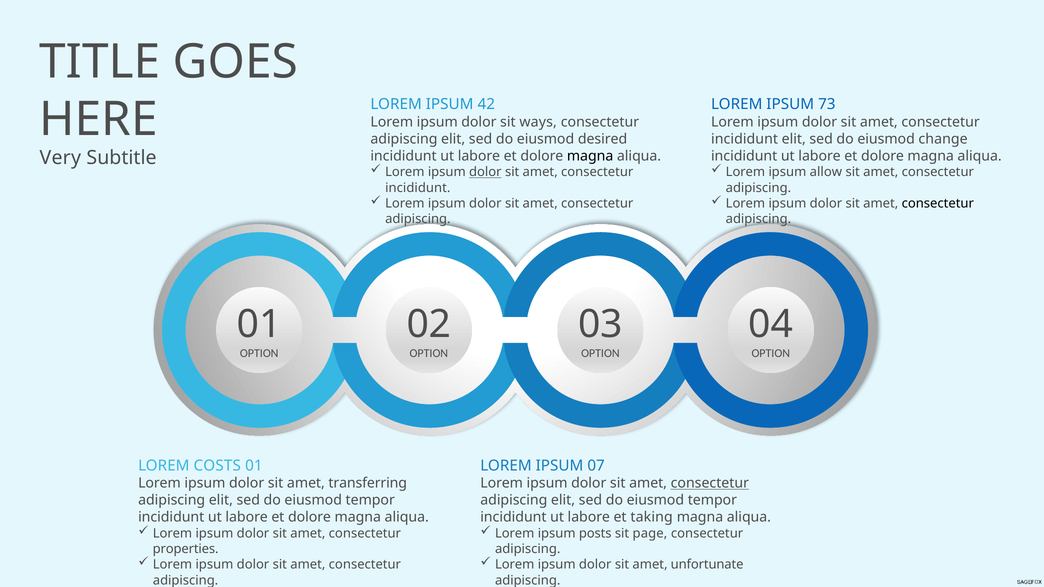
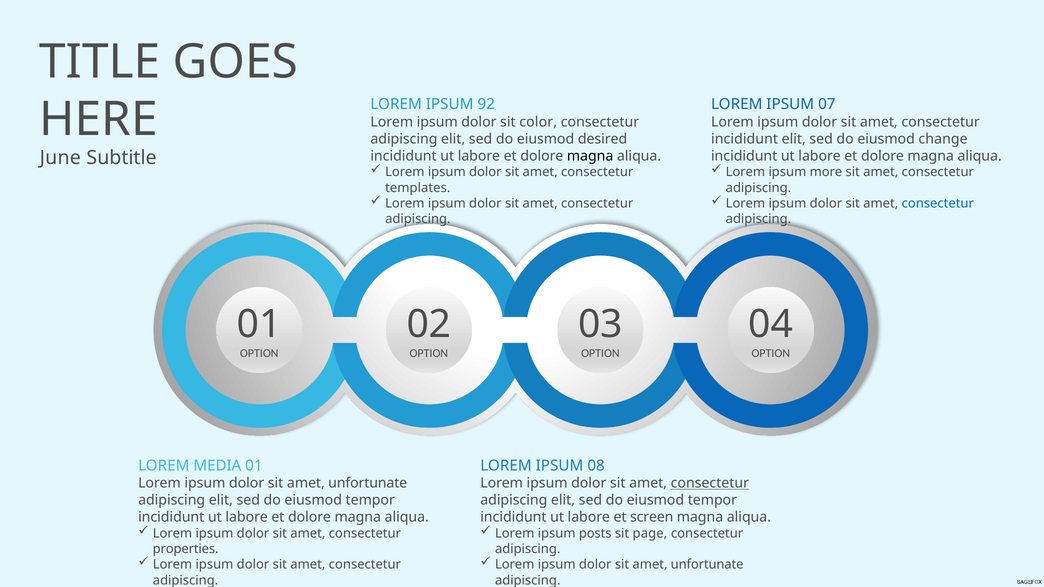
42: 42 -> 92
73: 73 -> 07
ways: ways -> color
Very: Very -> June
dolor at (485, 172) underline: present -> none
allow: allow -> more
incididunt at (418, 188): incididunt -> templates
consectetur at (938, 204) colour: black -> blue
COSTS: COSTS -> MEDIA
07: 07 -> 08
transferring at (368, 483): transferring -> unfortunate
taking: taking -> screen
